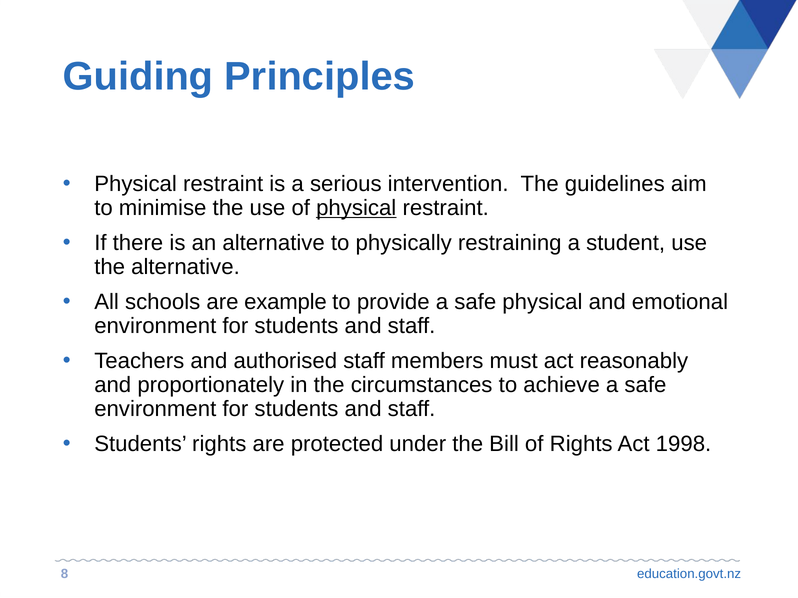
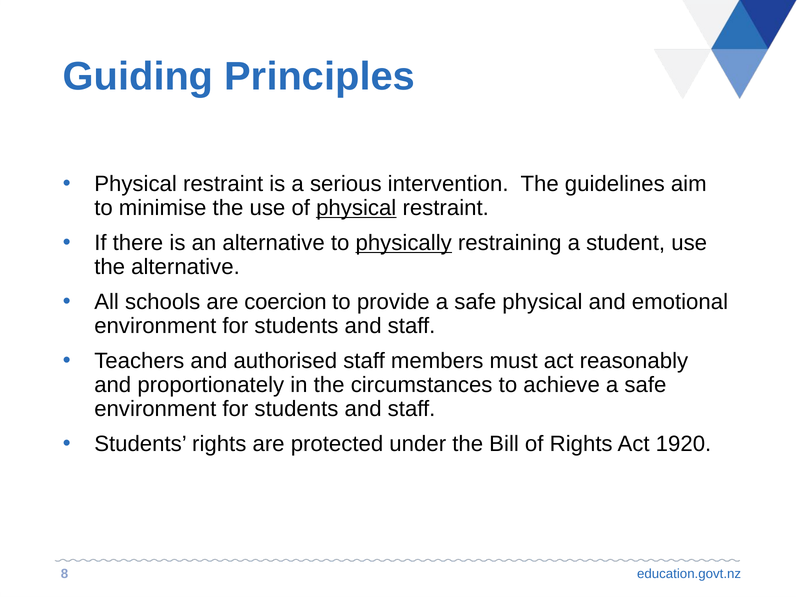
physically underline: none -> present
example: example -> coercion
1998: 1998 -> 1920
